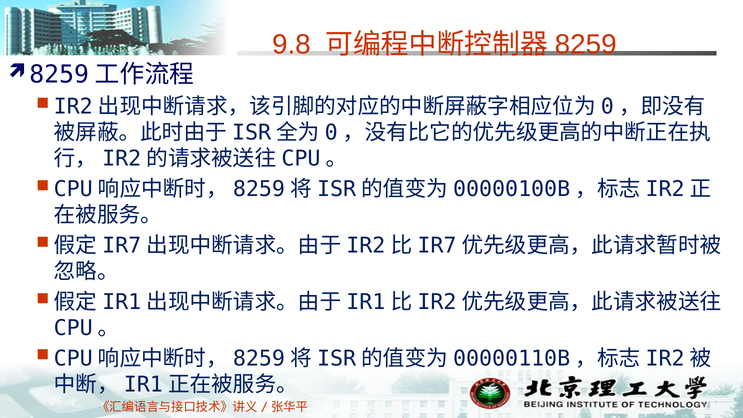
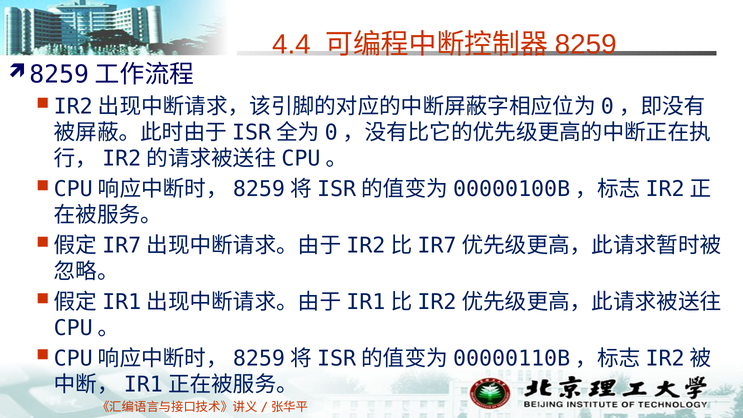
9.8: 9.8 -> 4.4
